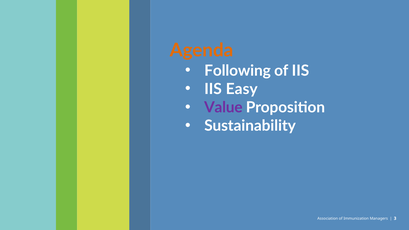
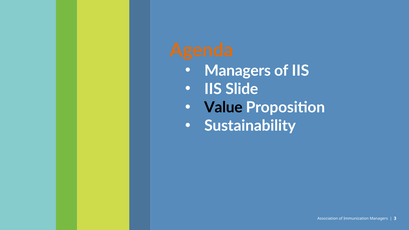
Following at (238, 71): Following -> Managers
Easy: Easy -> Slide
Value colour: purple -> black
